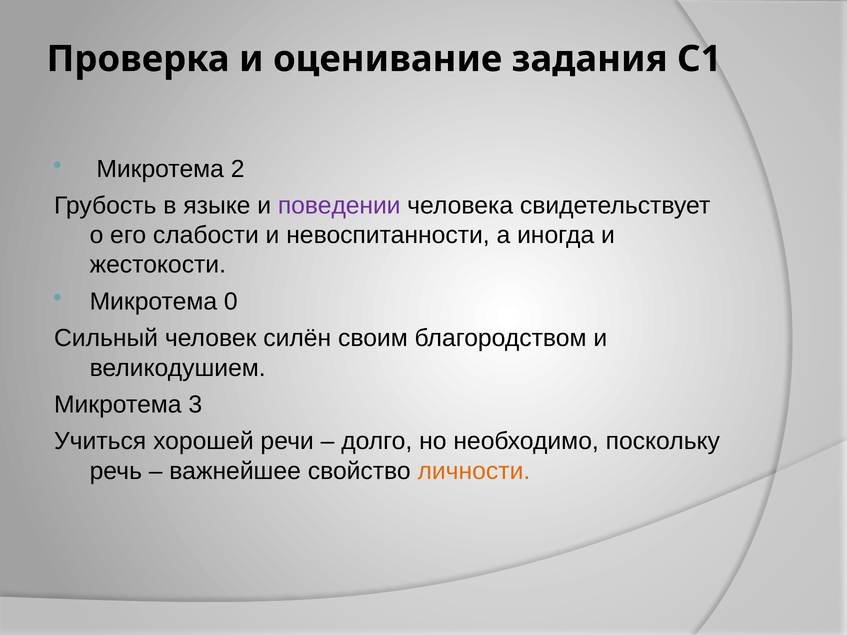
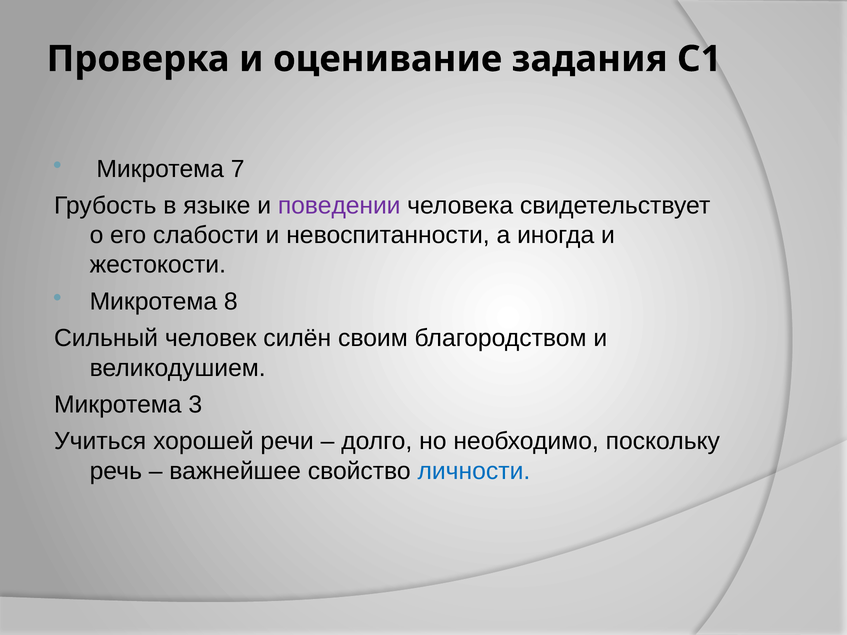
2: 2 -> 7
0: 0 -> 8
личности colour: orange -> blue
